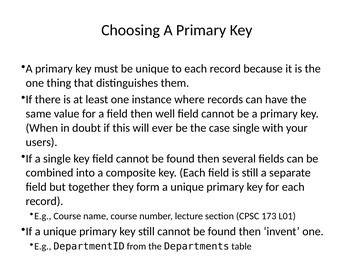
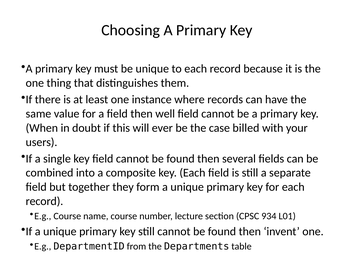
case single: single -> billed
173: 173 -> 934
